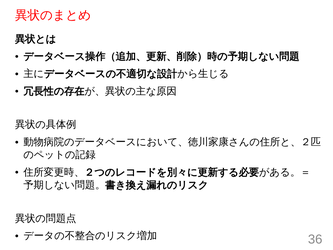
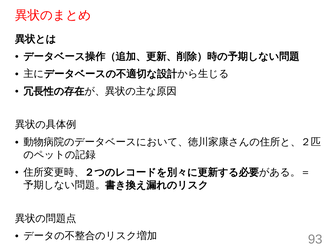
36: 36 -> 93
